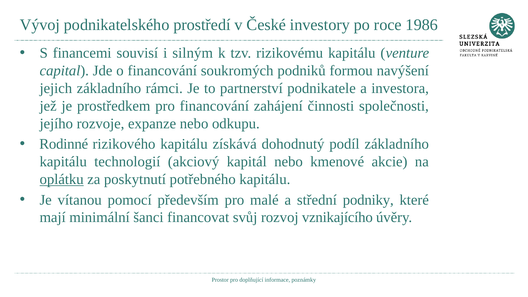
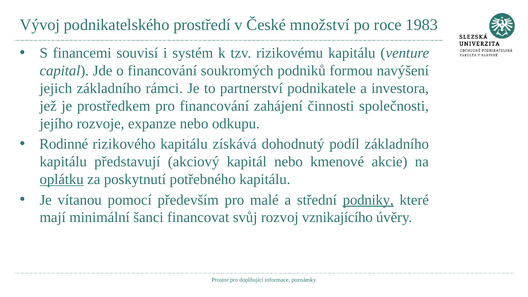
investory: investory -> množství
1986: 1986 -> 1983
silným: silným -> systém
technologií: technologií -> představují
podniky underline: none -> present
